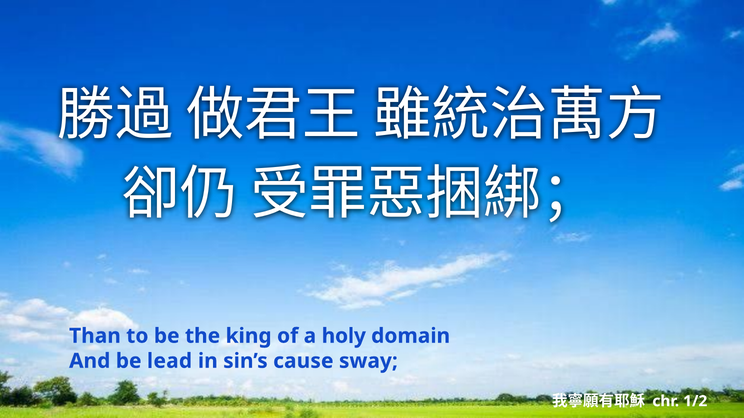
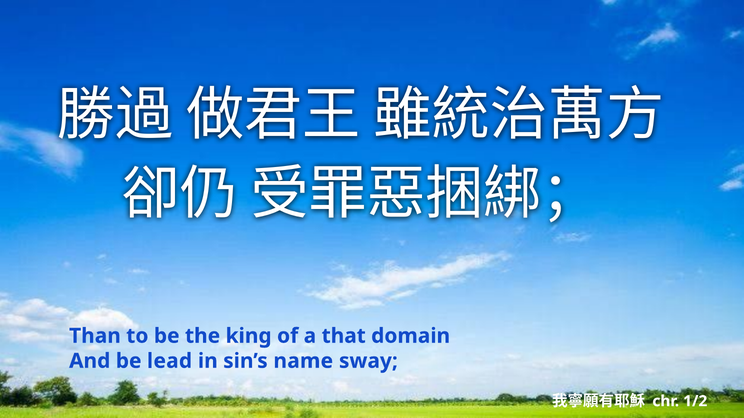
holy: holy -> that
cause: cause -> name
